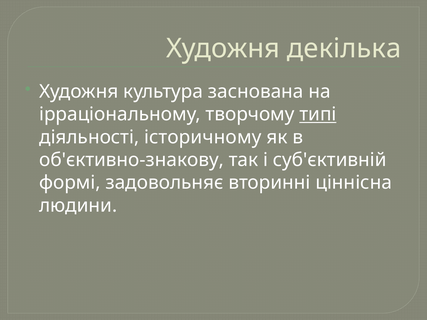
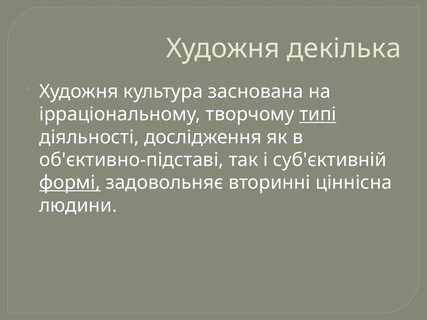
історичному: історичному -> дослідження
об'єктивно-знакову: об'єктивно-знакову -> об'єктивно-підставі
формі underline: none -> present
